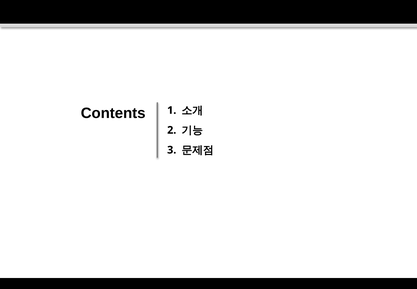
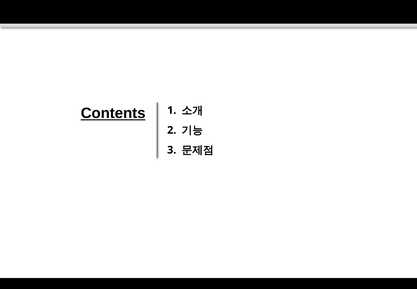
Contents underline: none -> present
